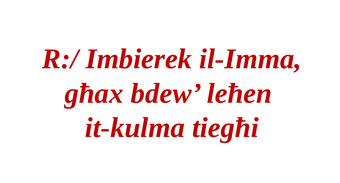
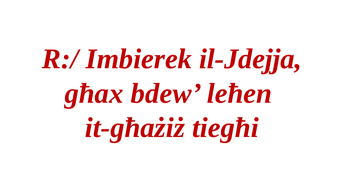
il-Imma: il-Imma -> il-Jdejja
it-kulma: it-kulma -> it-għażiż
